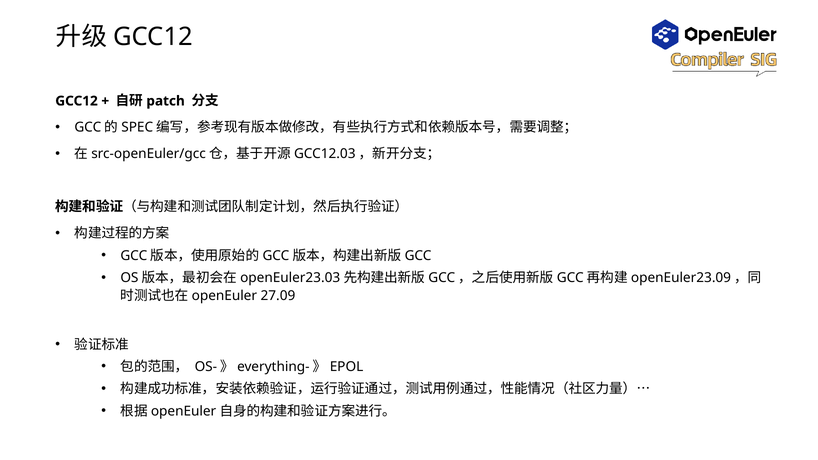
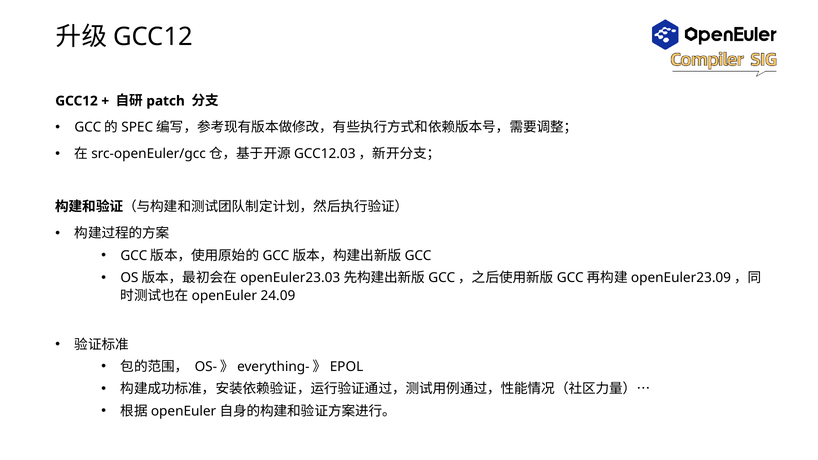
27.09: 27.09 -> 24.09
